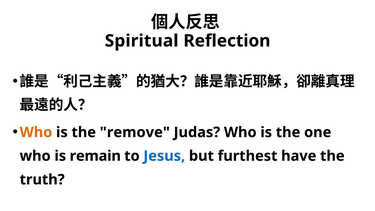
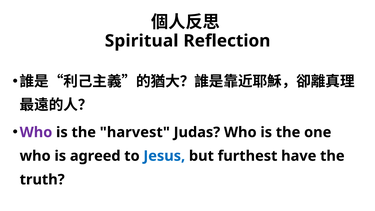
Who at (36, 132) colour: orange -> purple
remove: remove -> harvest
remain: remain -> agreed
